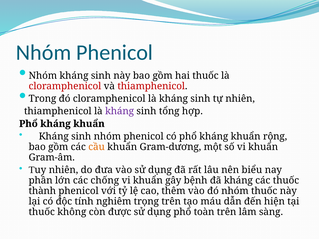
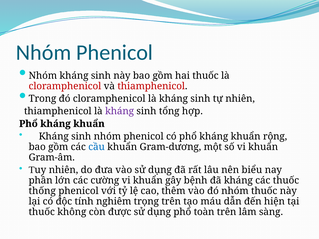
cầu colour: orange -> blue
chống: chống -> cường
thành: thành -> thống
